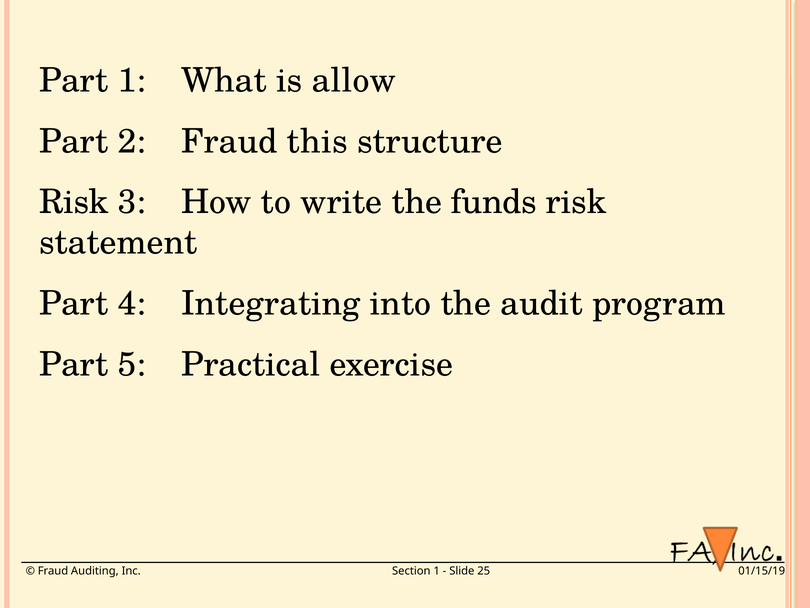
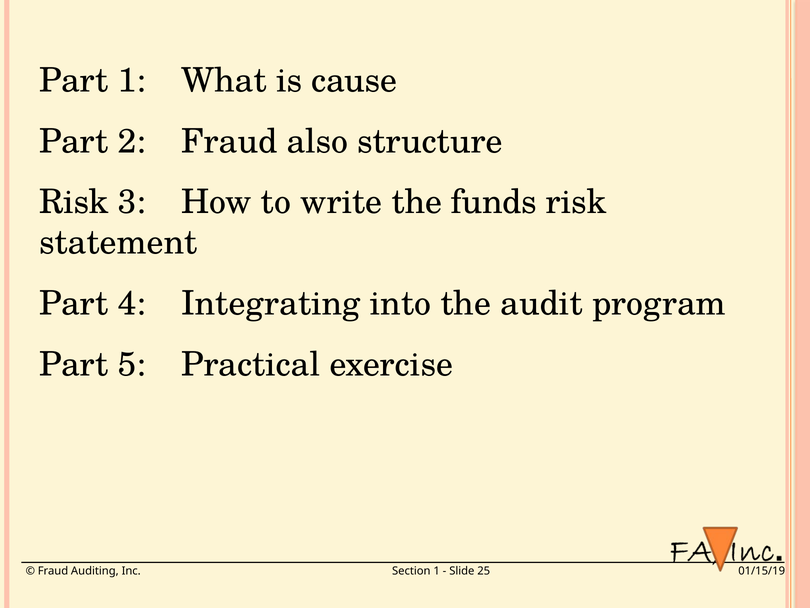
allow: allow -> cause
this: this -> also
